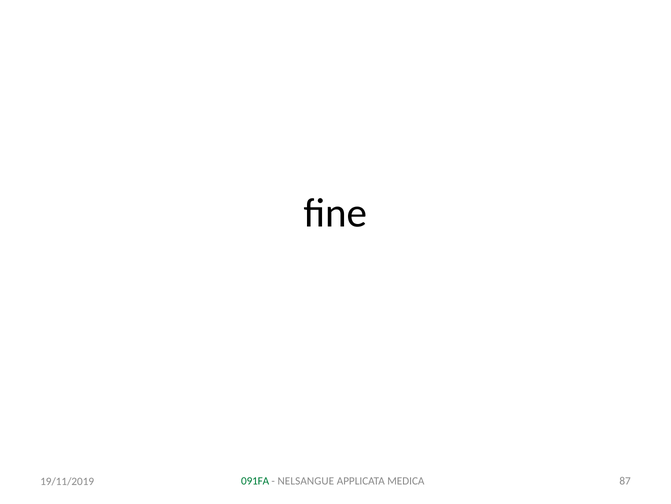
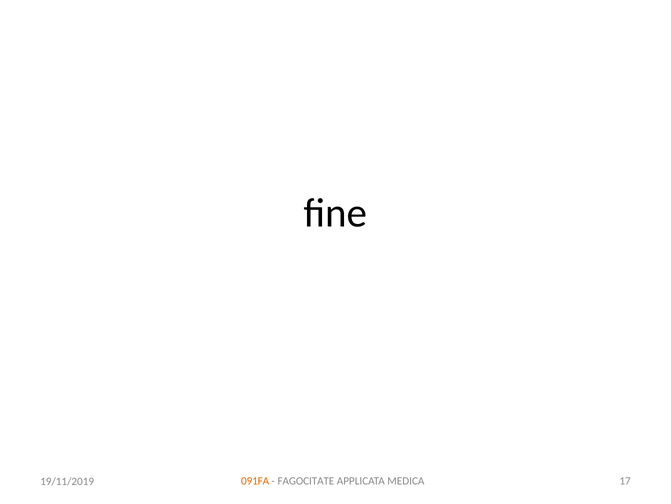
091FA colour: green -> orange
NELSANGUE: NELSANGUE -> FAGOCITATE
87: 87 -> 17
